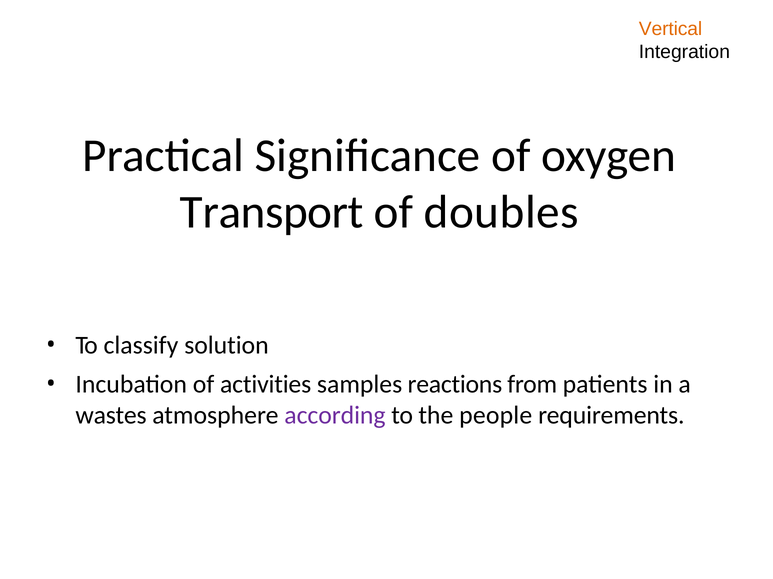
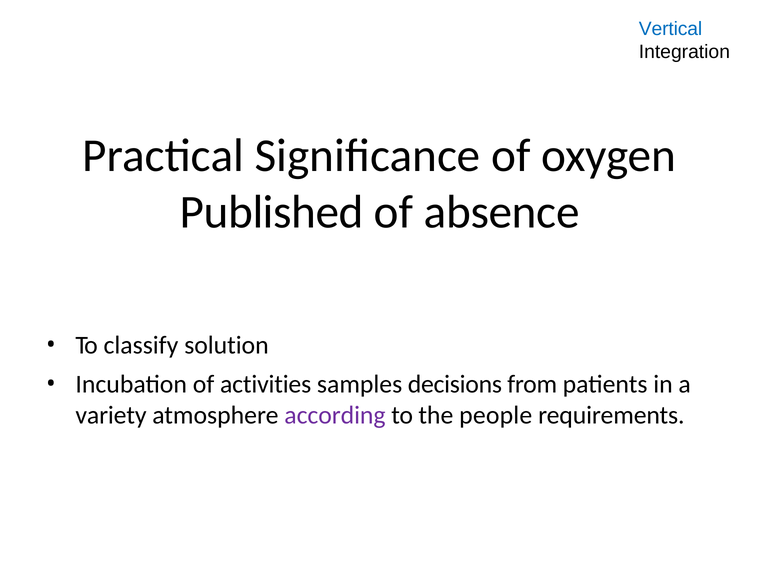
Vertical colour: orange -> blue
Transport: Transport -> Published
doubles: doubles -> absence
reactions: reactions -> decisions
wastes: wastes -> variety
